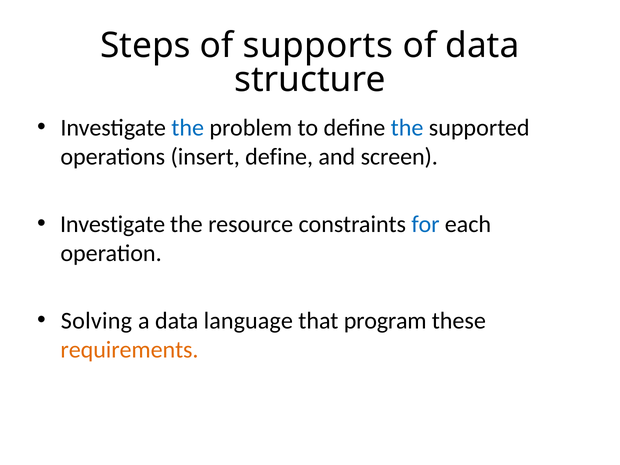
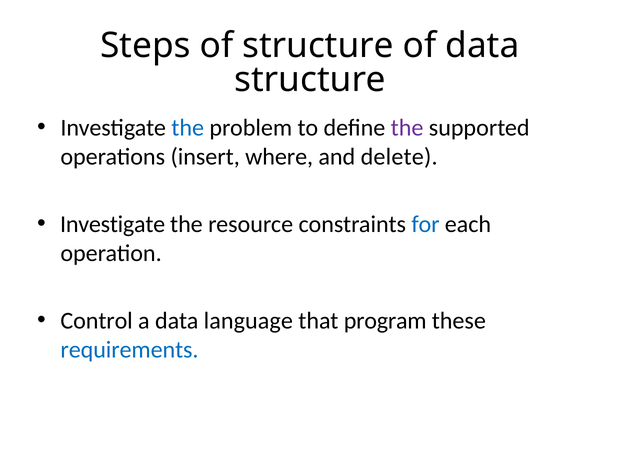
of supports: supports -> structure
the at (407, 128) colour: blue -> purple
insert define: define -> where
screen: screen -> delete
Solving: Solving -> Control
requirements colour: orange -> blue
